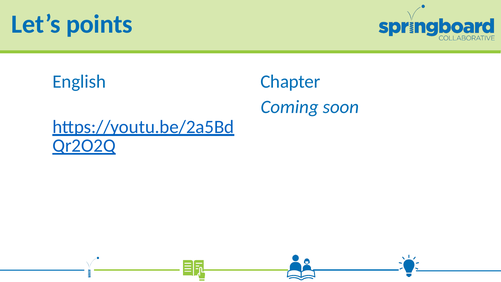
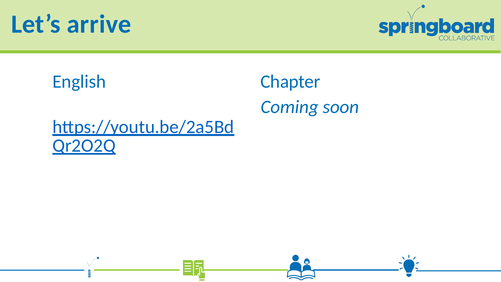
points: points -> arrive
